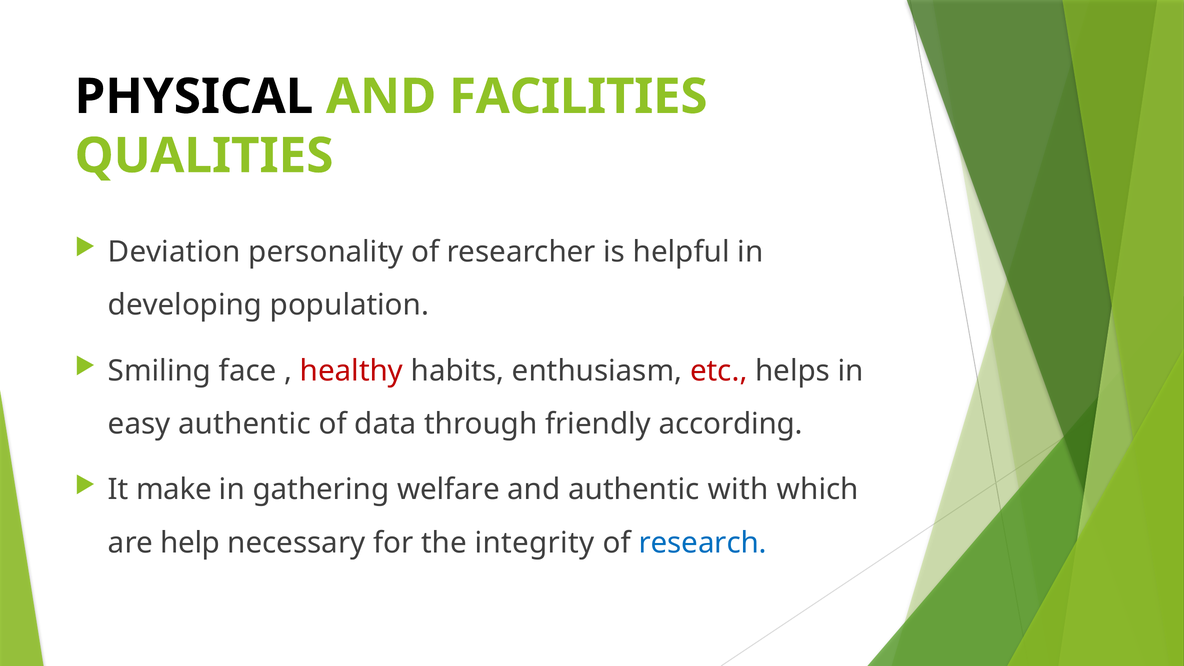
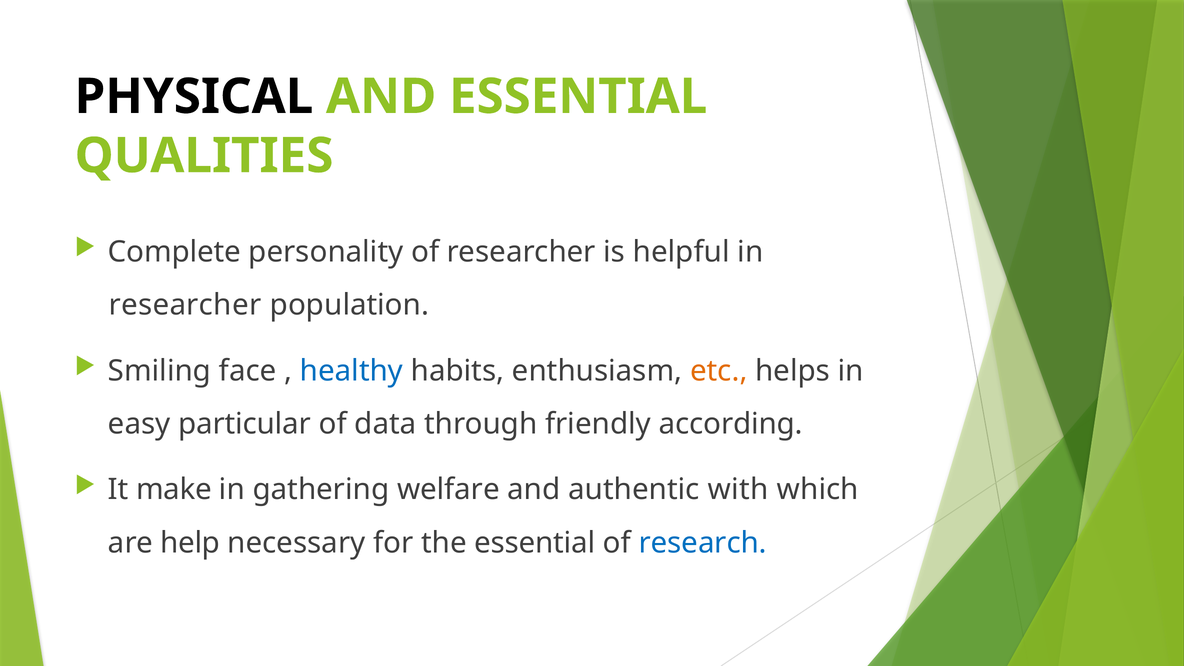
AND FACILITIES: FACILITIES -> ESSENTIAL
Deviation: Deviation -> Complete
developing at (185, 305): developing -> researcher
healthy colour: red -> blue
etc colour: red -> orange
easy authentic: authentic -> particular
the integrity: integrity -> essential
